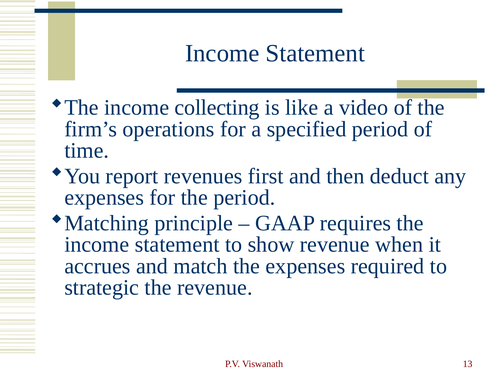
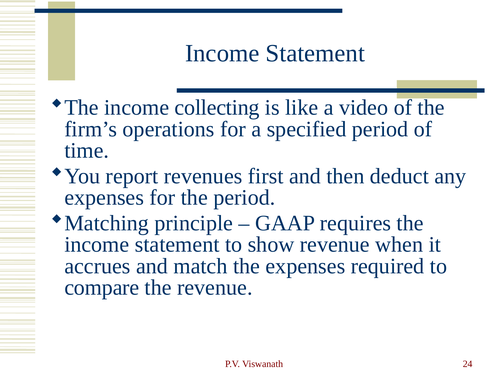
strategic: strategic -> compare
13: 13 -> 24
